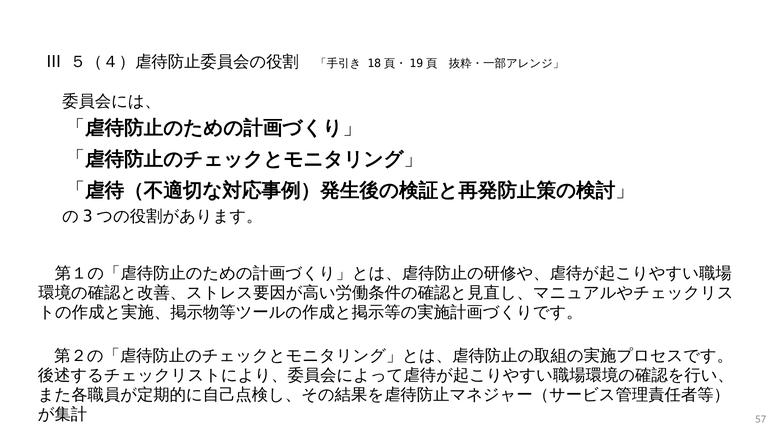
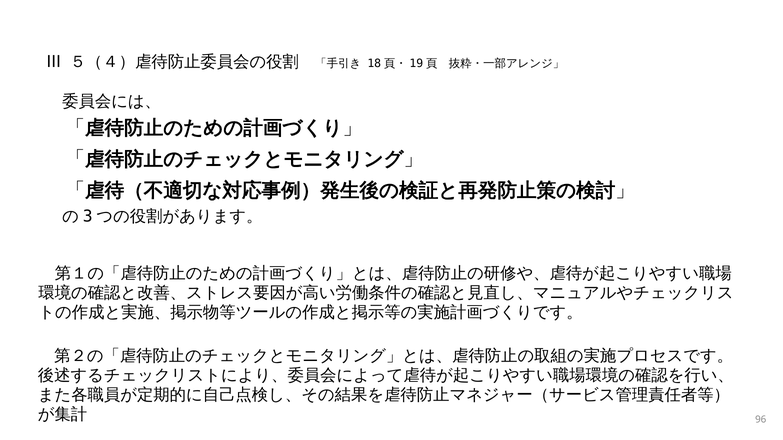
57: 57 -> 96
